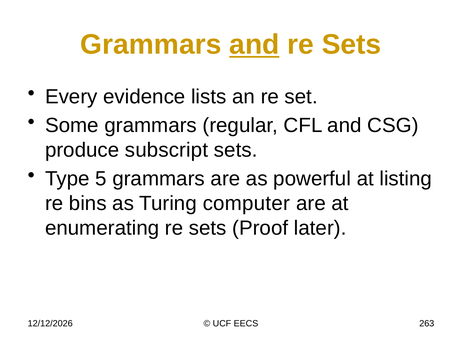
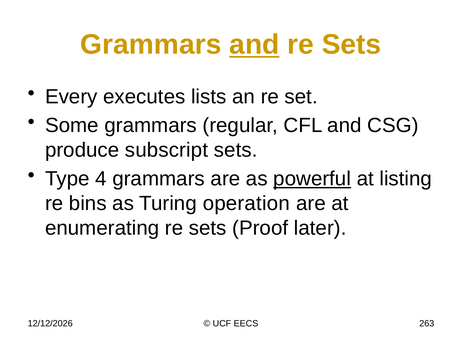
evidence: evidence -> executes
5: 5 -> 4
powerful underline: none -> present
computer: computer -> operation
